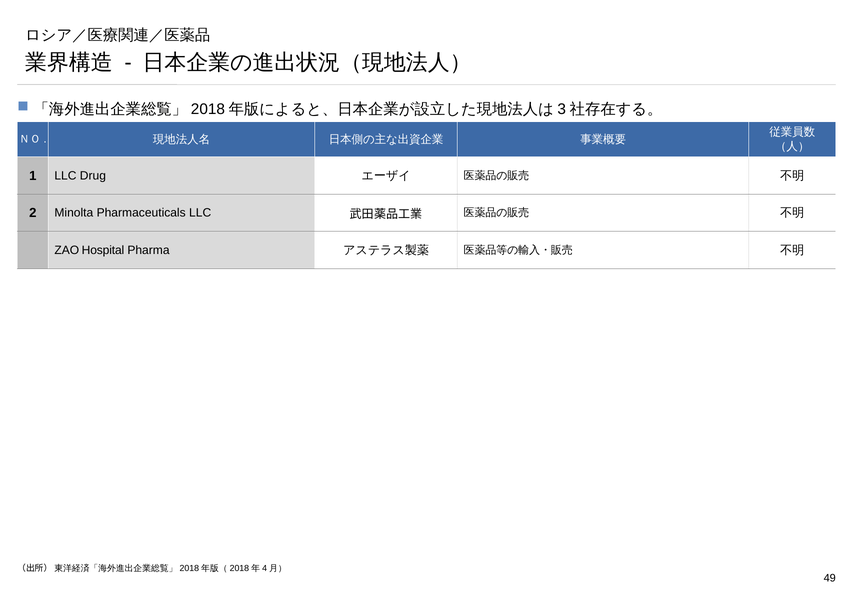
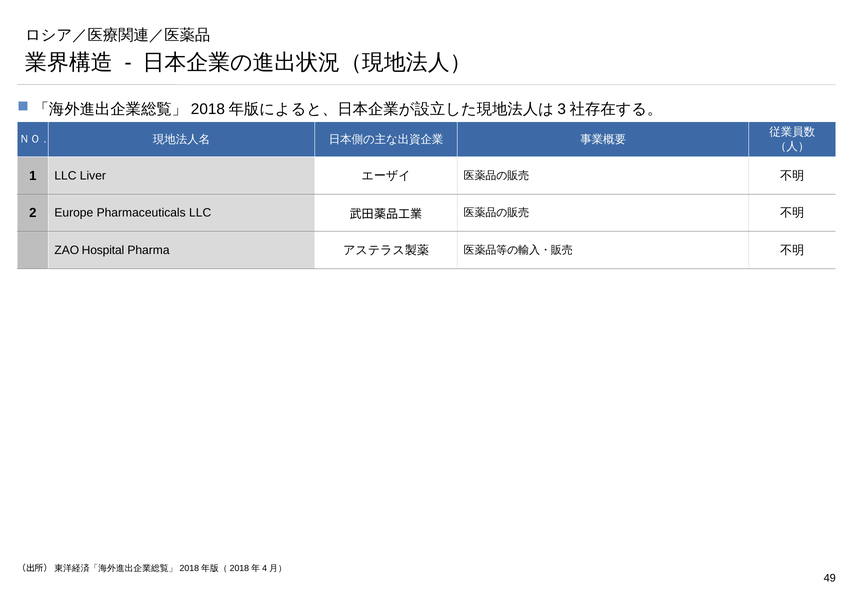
Drug: Drug -> Liver
Minolta: Minolta -> Europe
